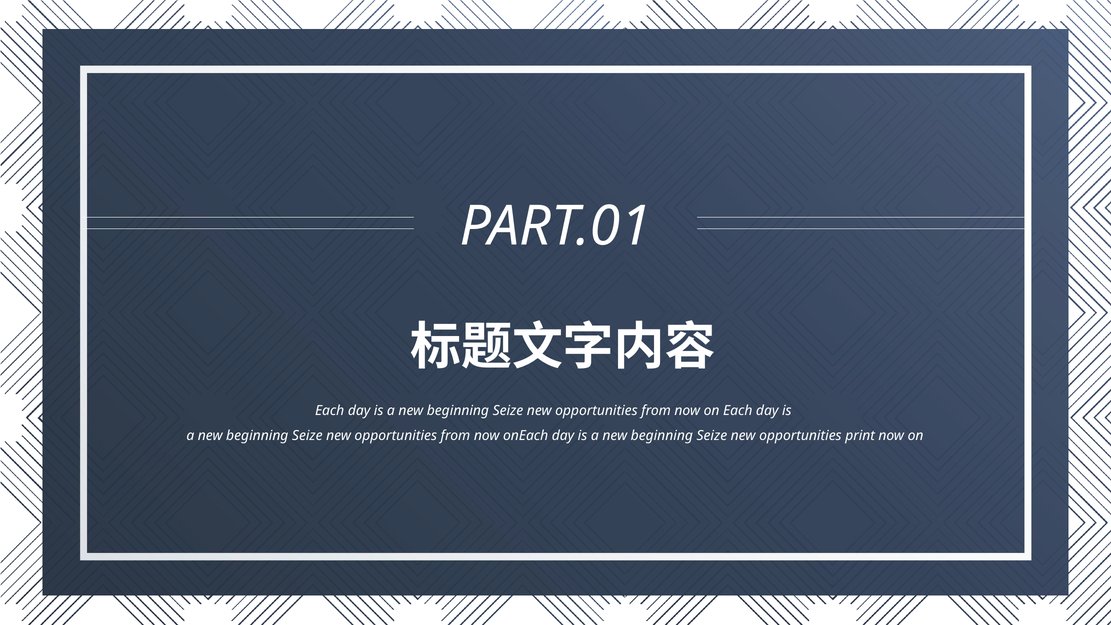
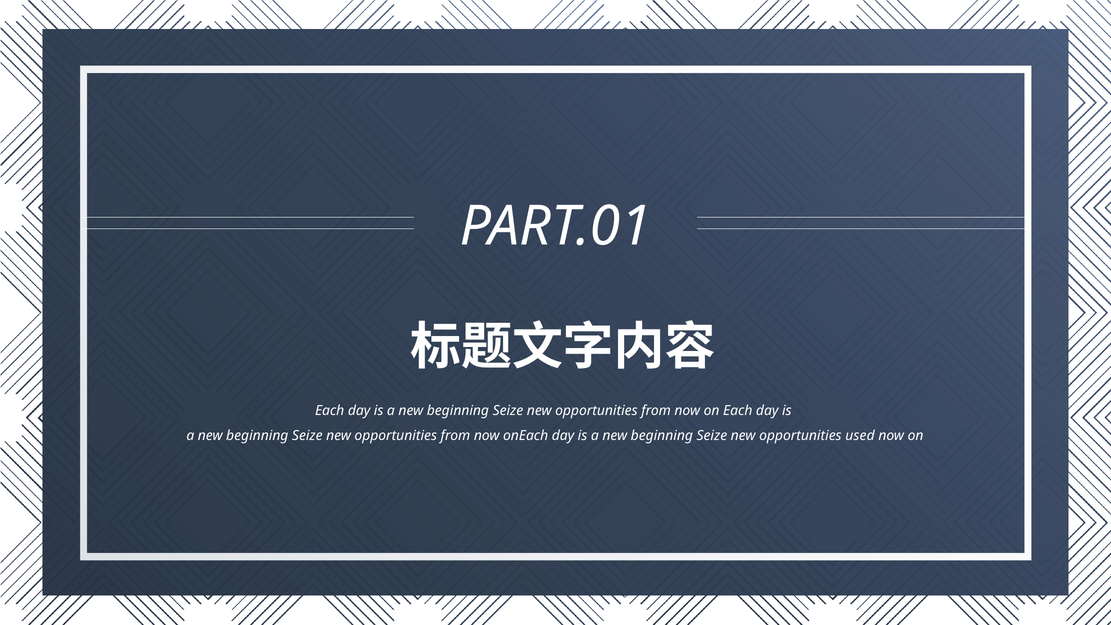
print: print -> used
